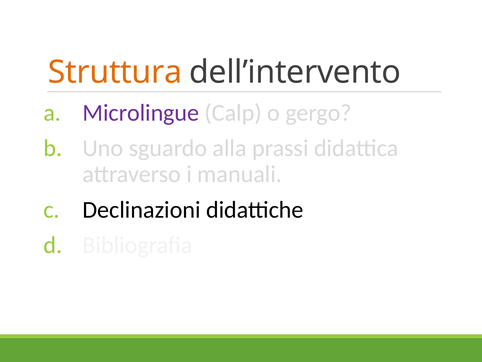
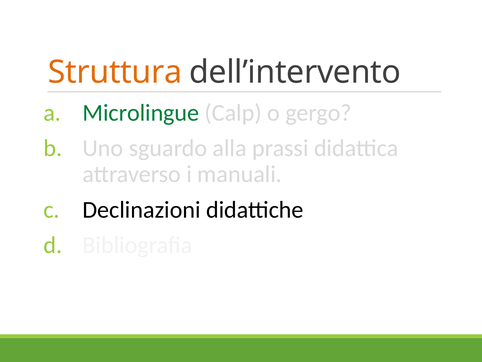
Microlingue colour: purple -> green
